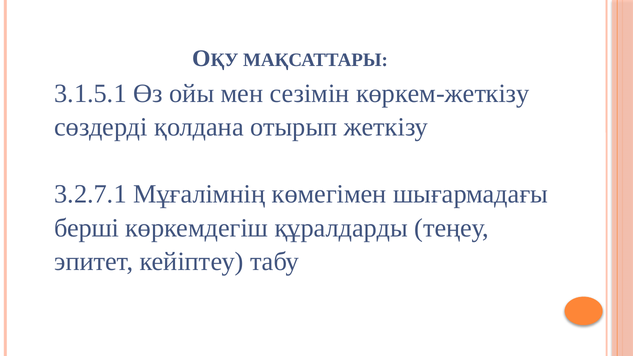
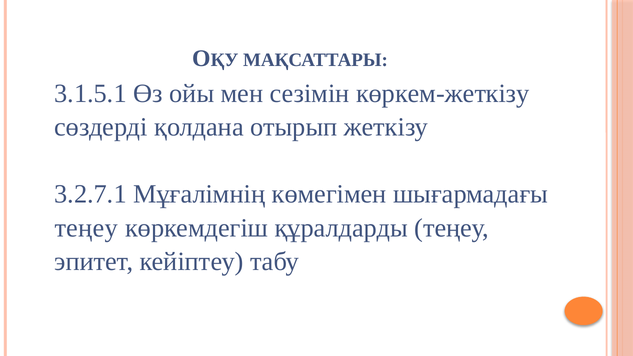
берші at (87, 228): берші -> теңеу
